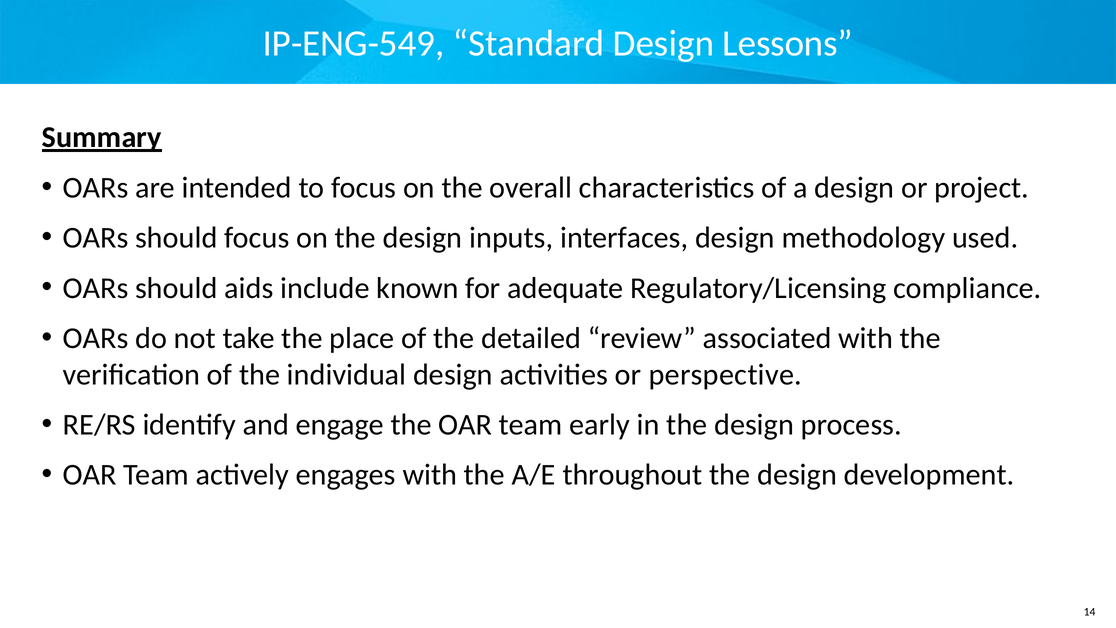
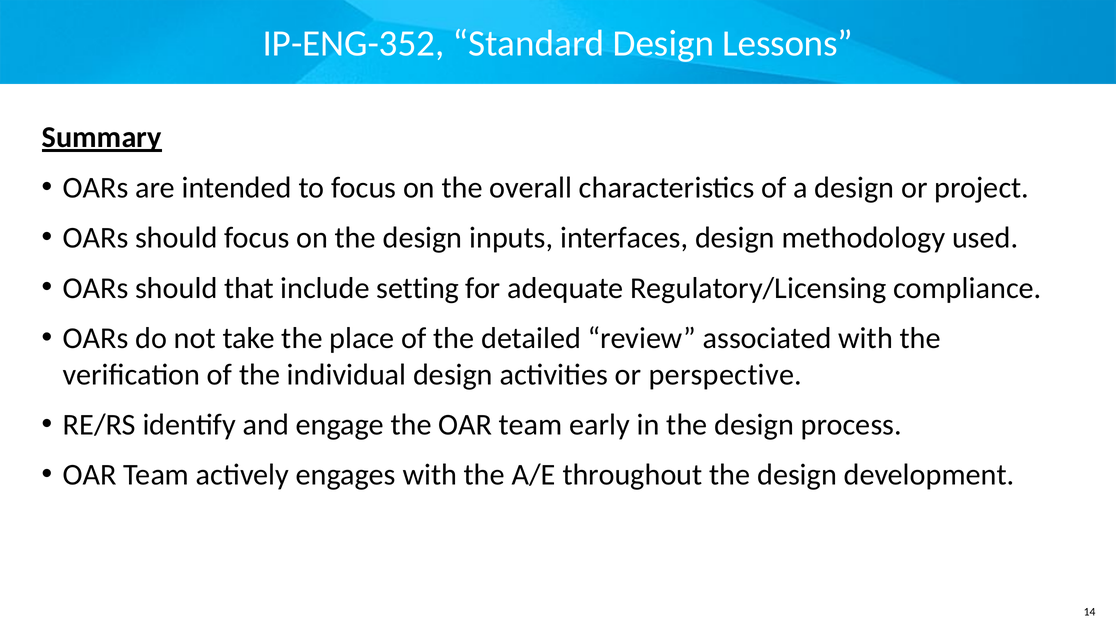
IP-ENG-549: IP-ENG-549 -> IP-ENG-352
aids: aids -> that
known: known -> setting
